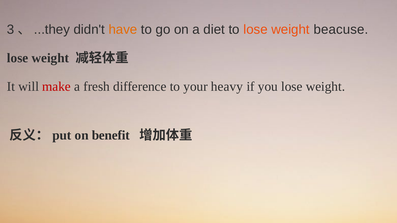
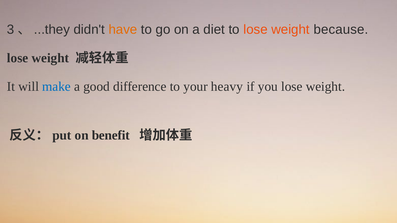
beacuse: beacuse -> because
make colour: red -> blue
fresh: fresh -> good
